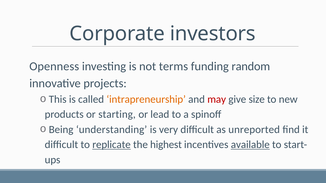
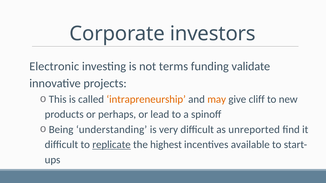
Openness: Openness -> Electronic
random: random -> validate
may colour: red -> orange
size: size -> cliff
starting: starting -> perhaps
available underline: present -> none
